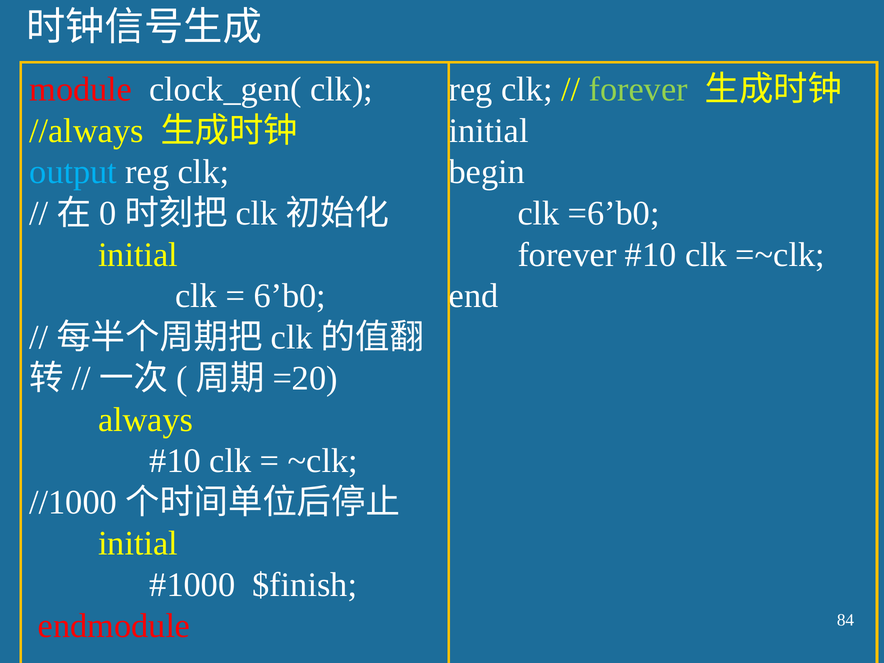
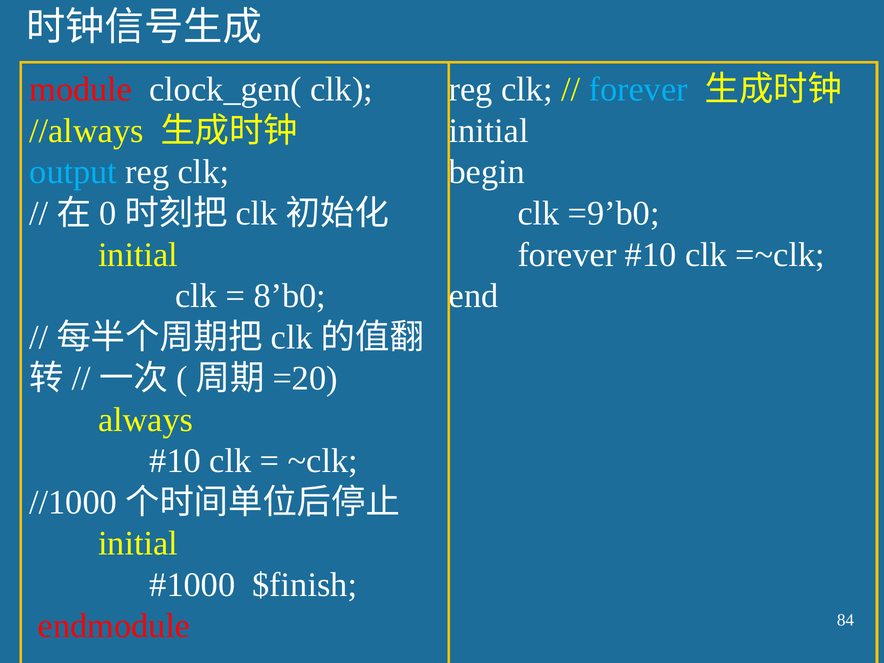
forever at (638, 90) colour: light green -> light blue
=6’b0: =6’b0 -> =9’b0
6’b0: 6’b0 -> 8’b0
